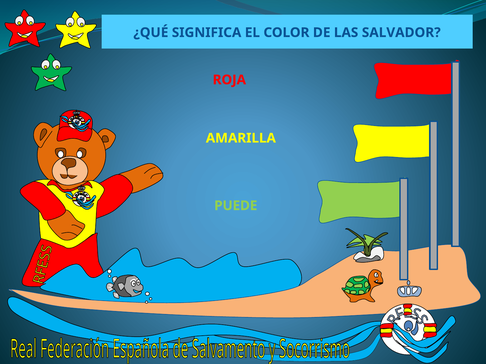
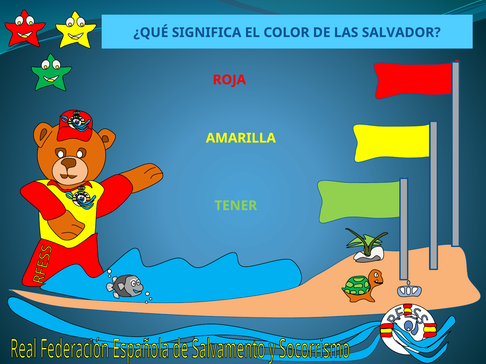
PUEDE: PUEDE -> TENER
